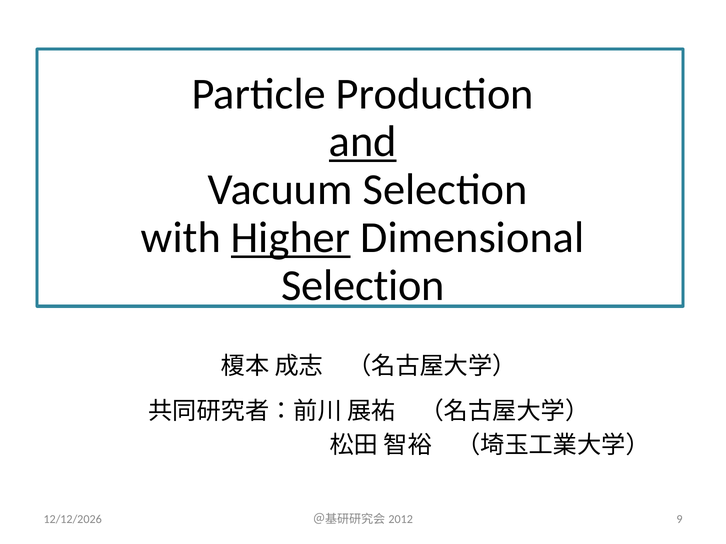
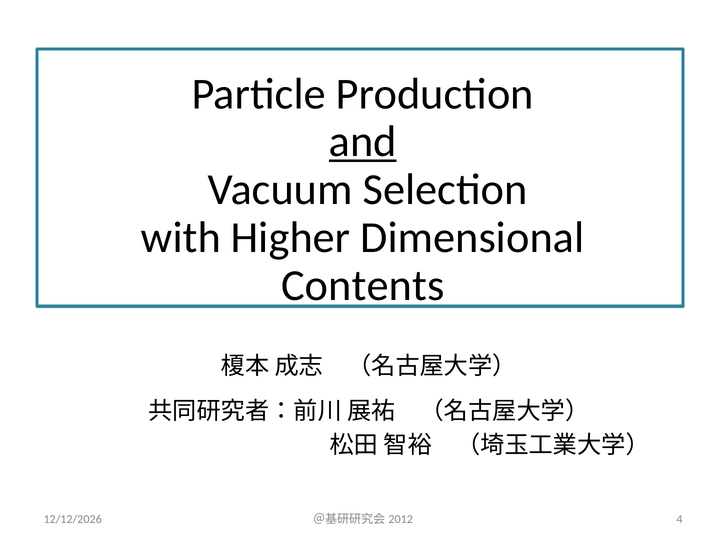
Higher underline: present -> none
Selection at (363, 286): Selection -> Contents
9: 9 -> 4
